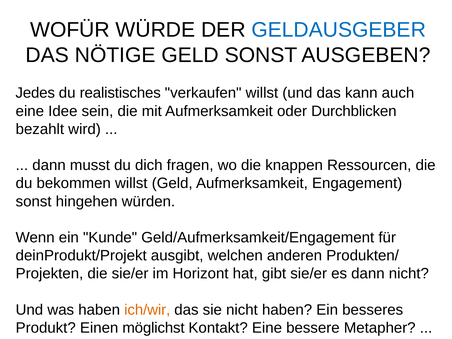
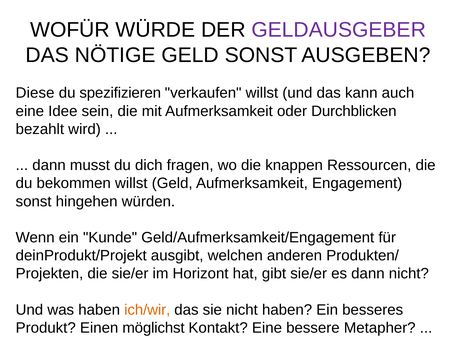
GELDAUSGEBER colour: blue -> purple
Jedes: Jedes -> Diese
realistisches: realistisches -> spezifizieren
